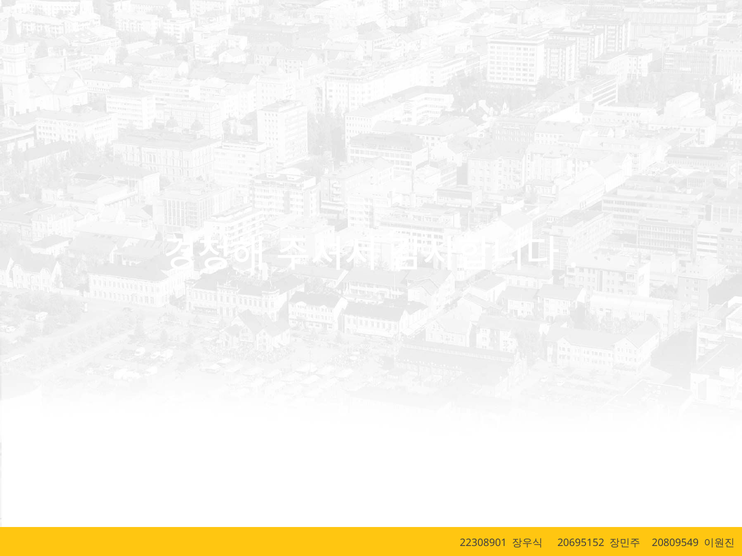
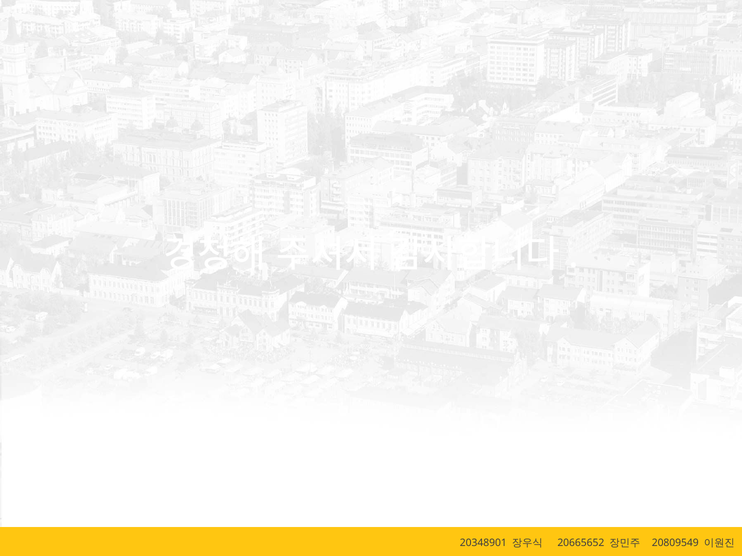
22308901: 22308901 -> 20348901
20695152: 20695152 -> 20665652
